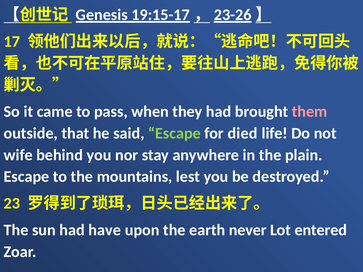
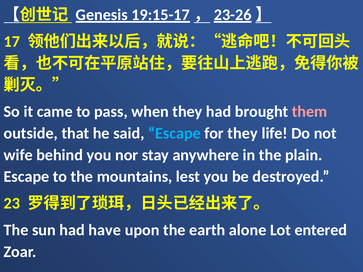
Escape at (174, 133) colour: light green -> light blue
for died: died -> they
never: never -> alone
